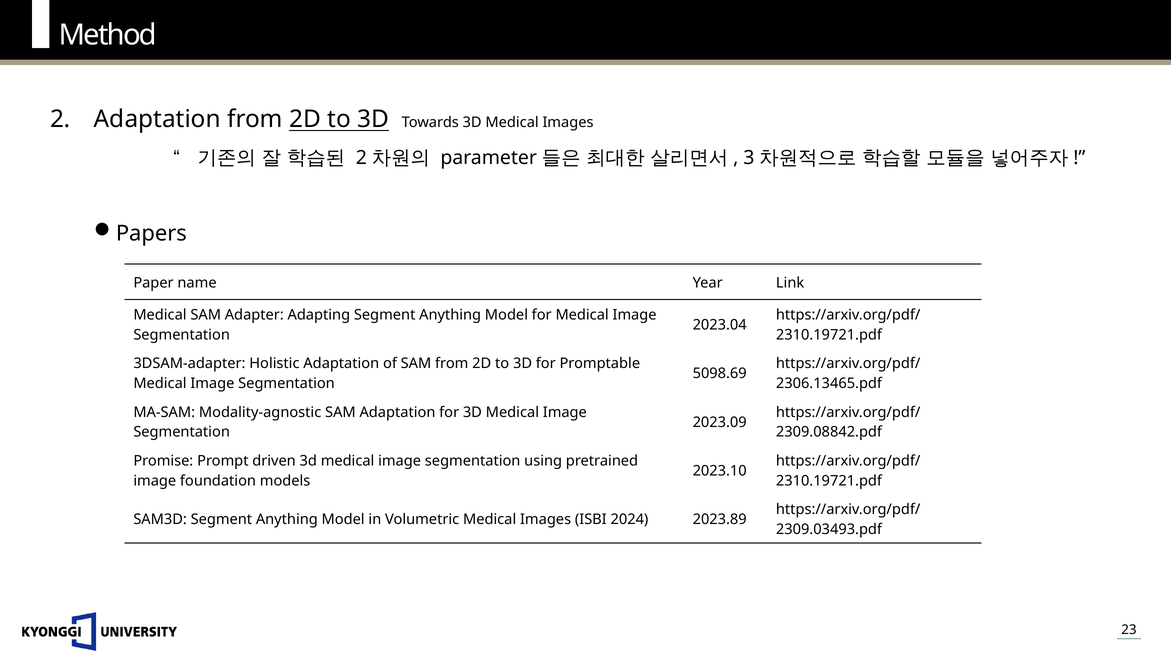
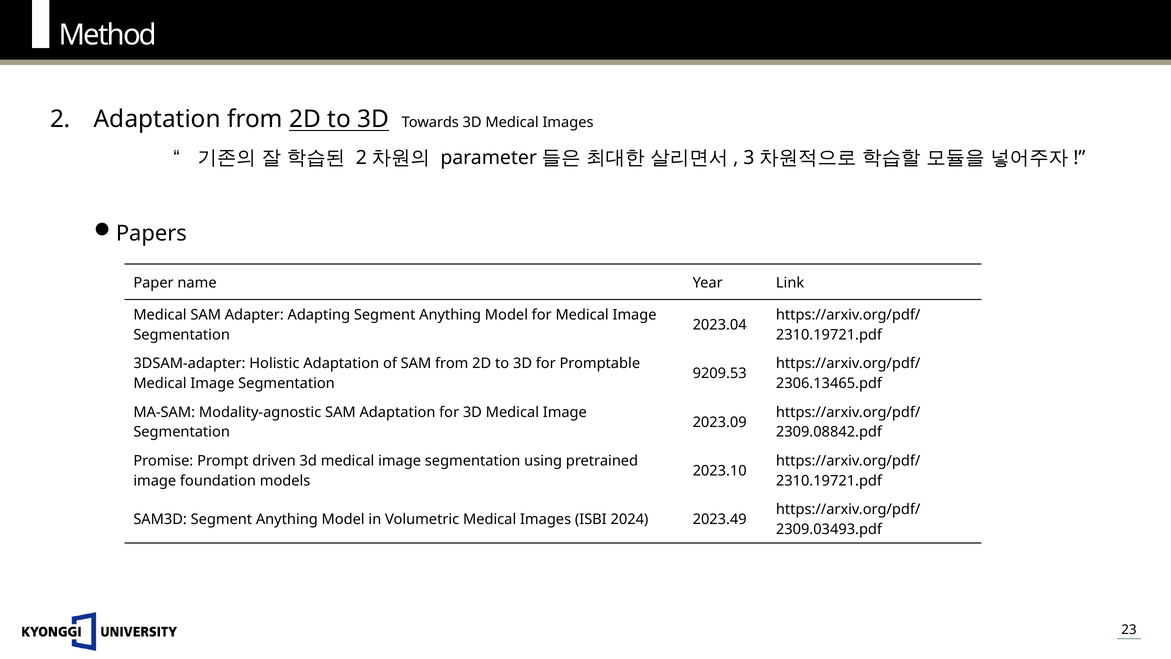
5098.69: 5098.69 -> 9209.53
2023.89: 2023.89 -> 2023.49
